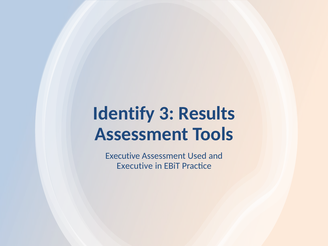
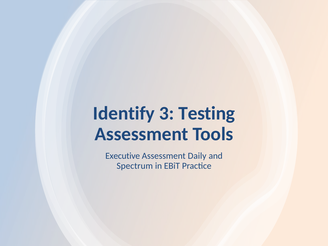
Results: Results -> Testing
Used: Used -> Daily
Executive at (135, 166): Executive -> Spectrum
